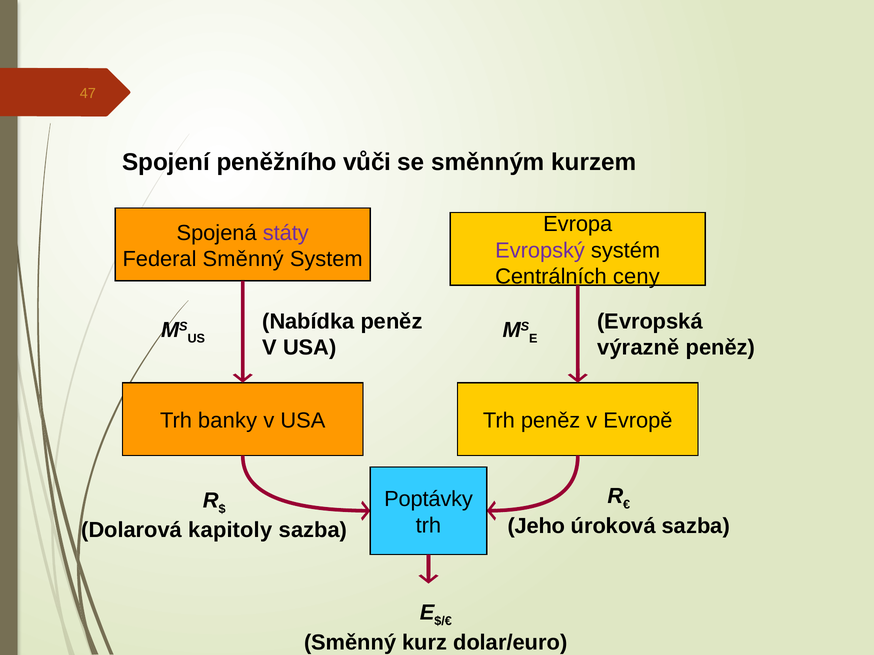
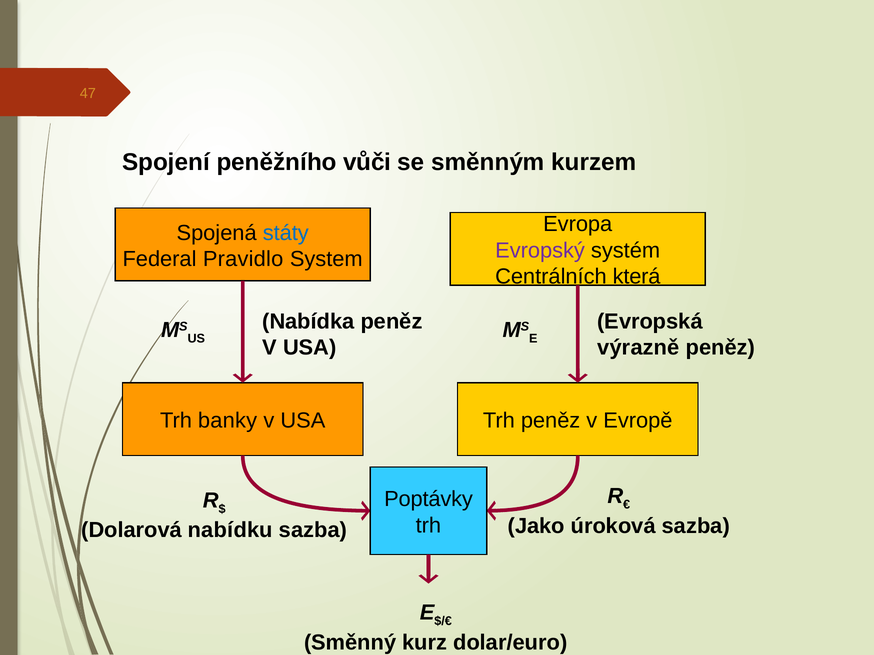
státy colour: purple -> blue
Federal Směnný: Směnný -> Pravidlo
ceny: ceny -> která
Jeho: Jeho -> Jako
kapitoly: kapitoly -> nabídku
